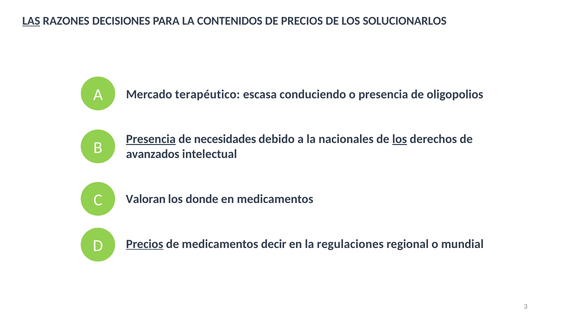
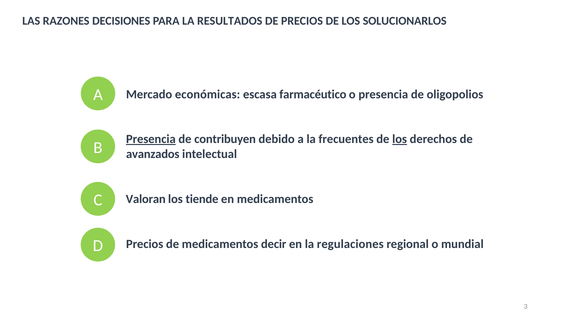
LAS underline: present -> none
CONTENIDOS: CONTENIDOS -> RESULTADOS
terapéutico: terapéutico -> económicas
conduciendo: conduciendo -> farmacéutico
necesidades: necesidades -> contribuyen
nacionales: nacionales -> frecuentes
donde: donde -> tiende
Precios at (145, 244) underline: present -> none
